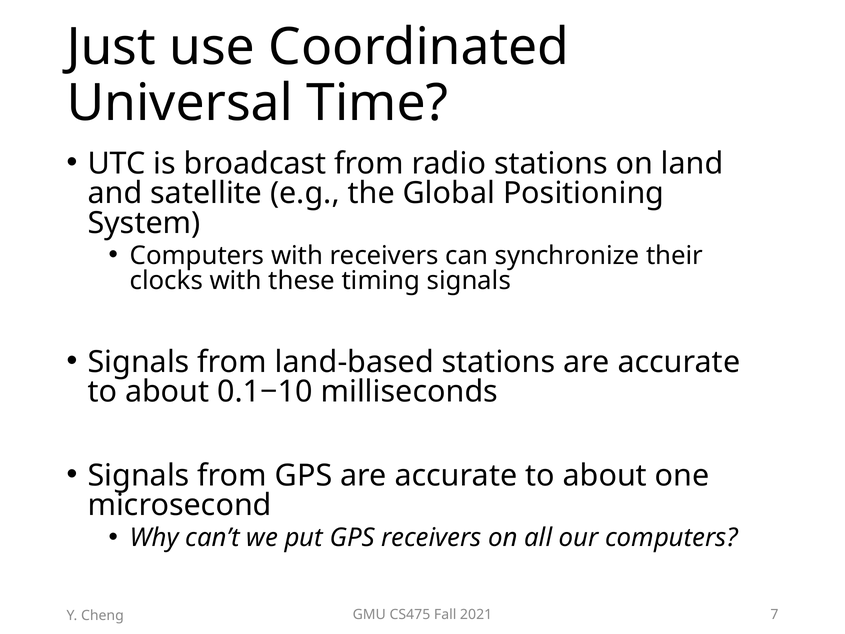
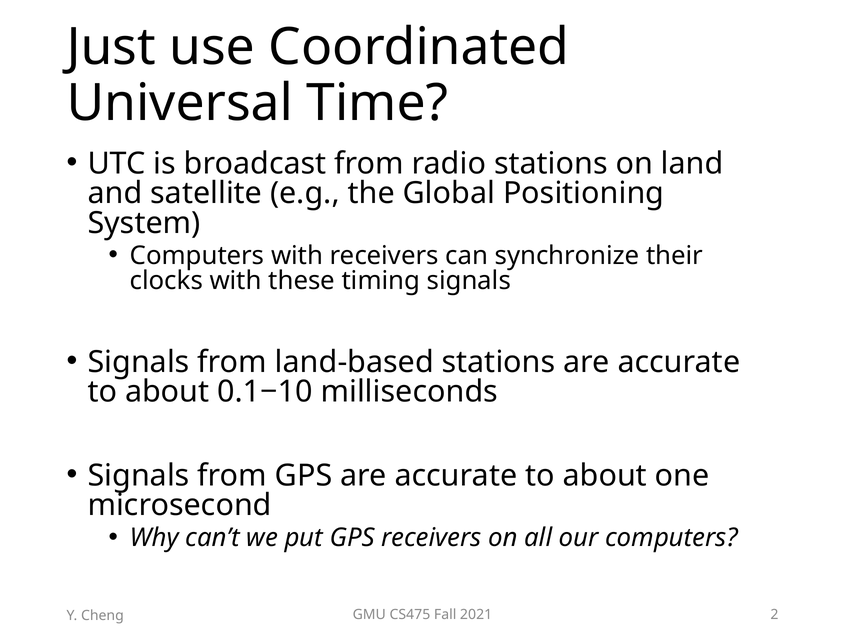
7: 7 -> 2
